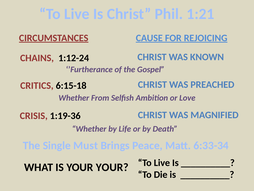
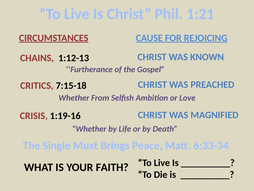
1:12-24: 1:12-24 -> 1:12-13
6:15-18: 6:15-18 -> 7:15-18
1:19-36: 1:19-36 -> 1:19-16
YOUR YOUR: YOUR -> FAITH
